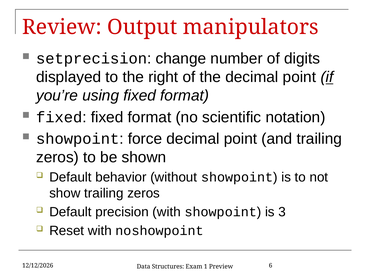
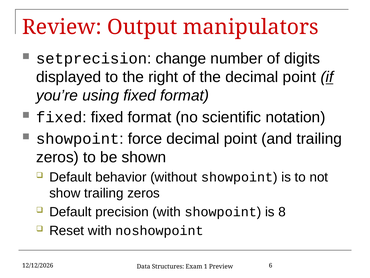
3: 3 -> 8
